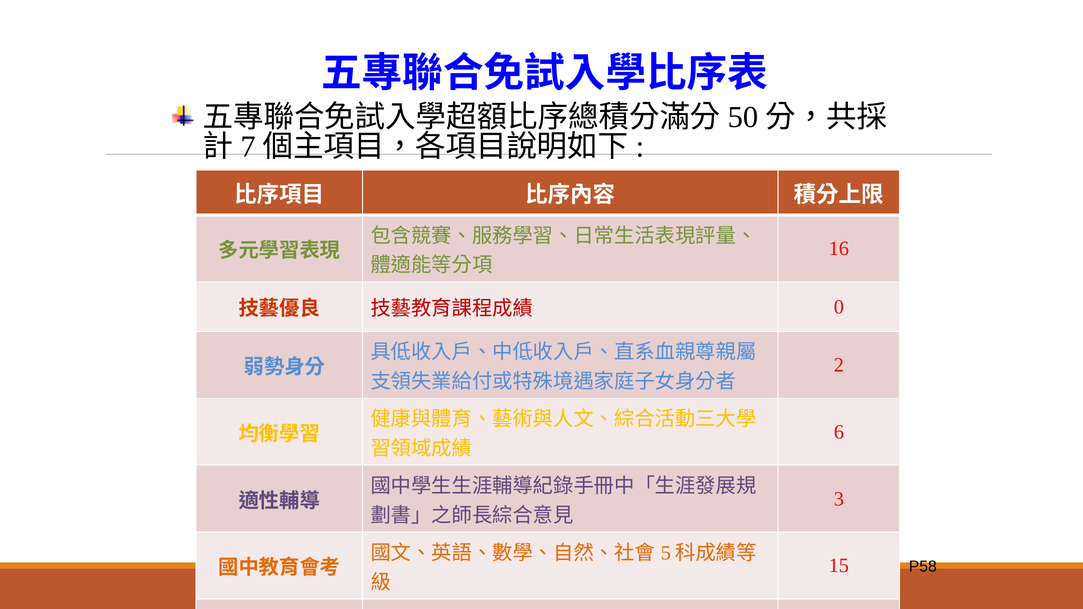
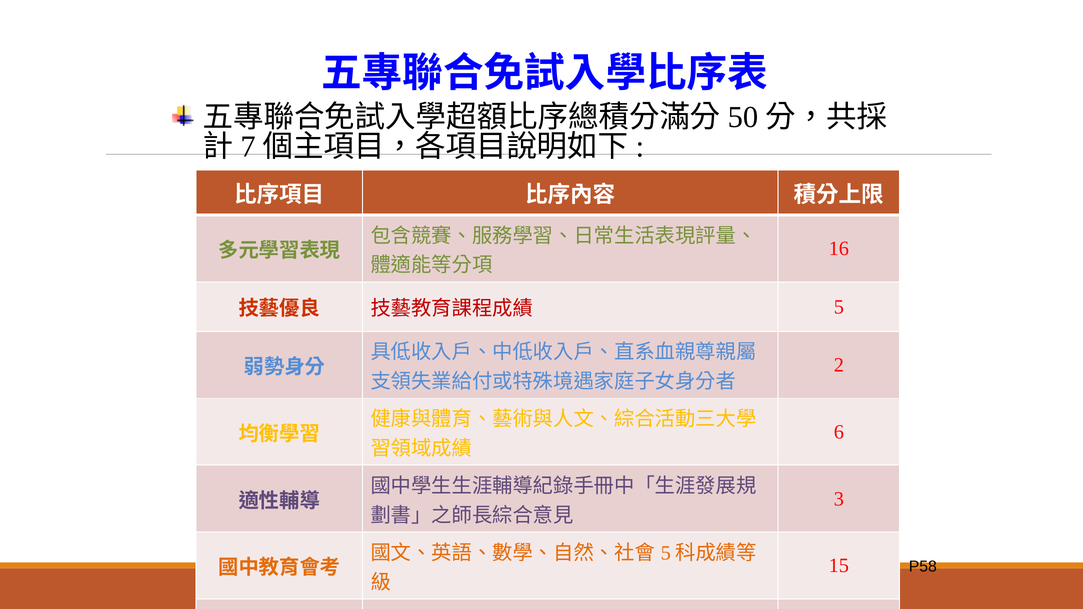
0 at (839, 307): 0 -> 5
